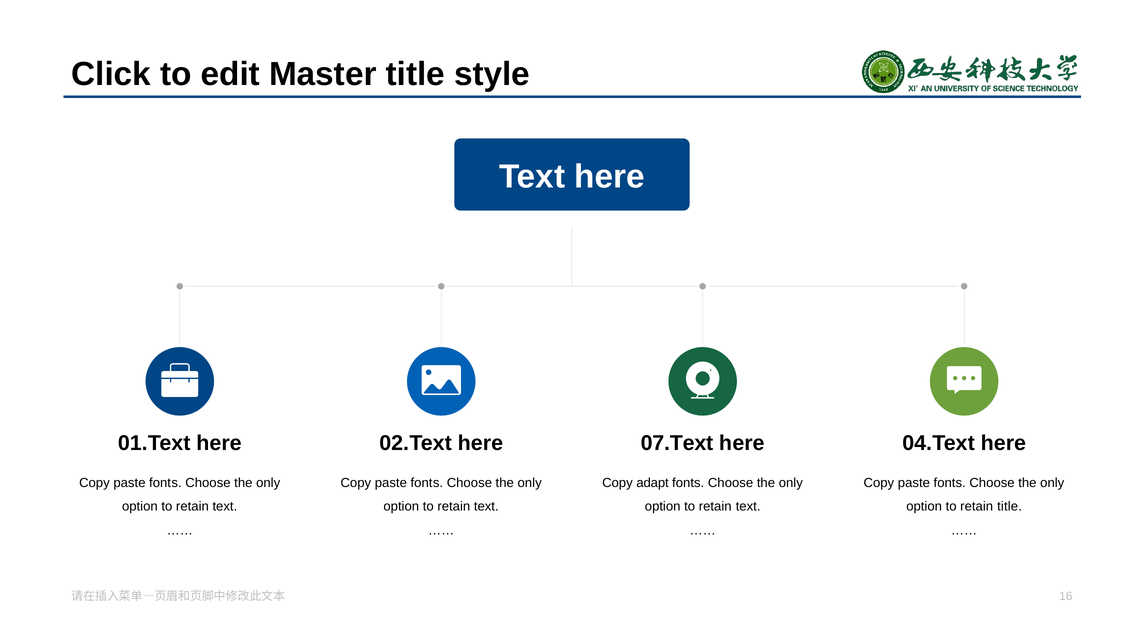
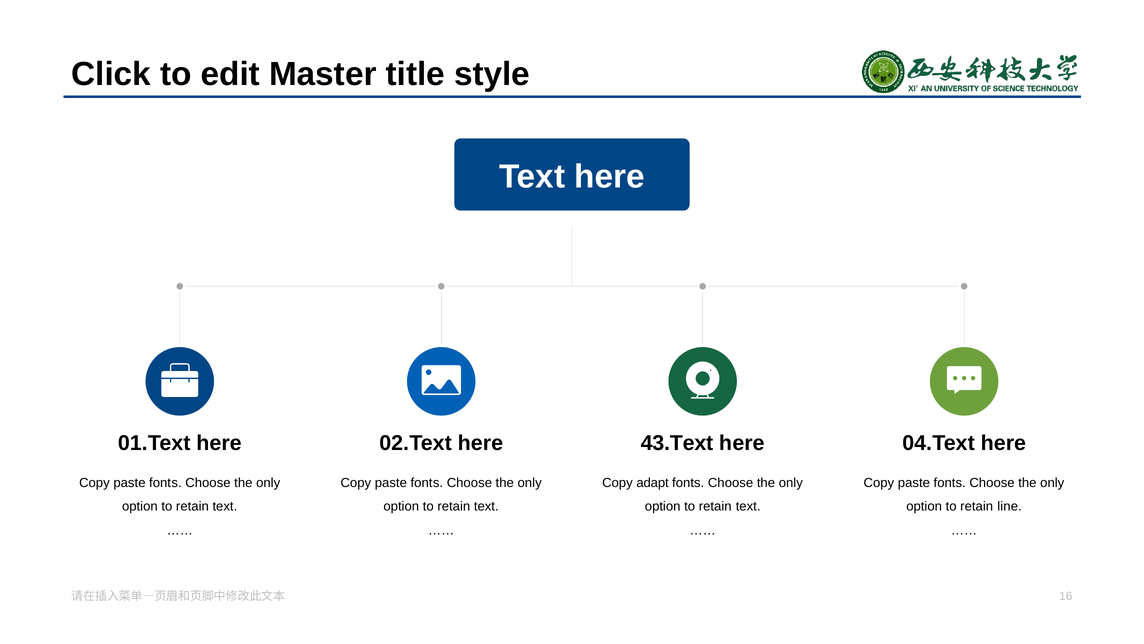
07.Text: 07.Text -> 43.Text
retain title: title -> line
